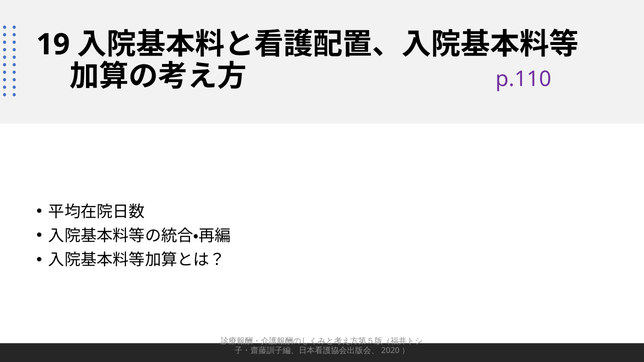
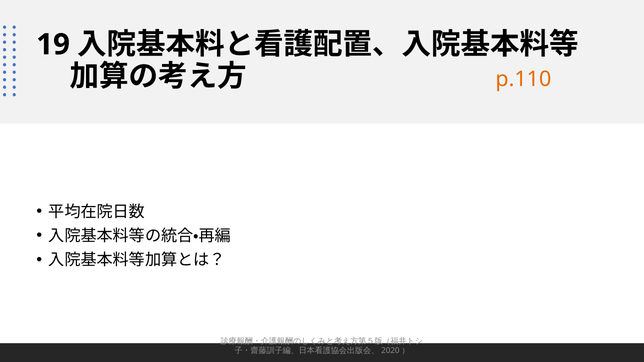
p.110 colour: purple -> orange
